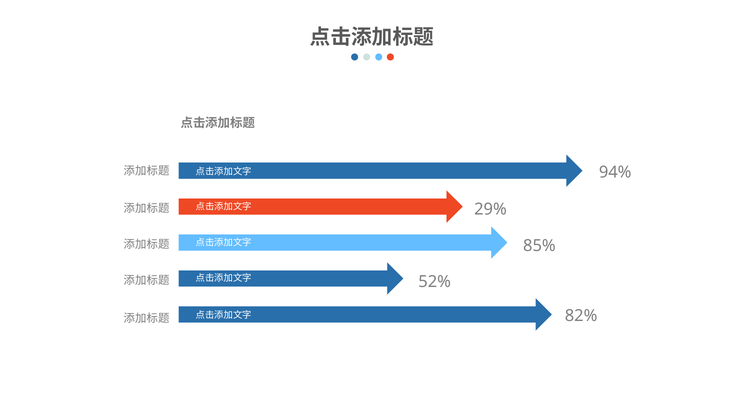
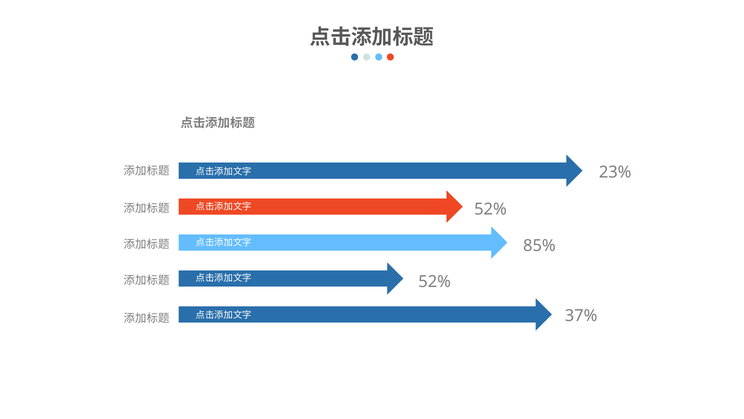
94%: 94% -> 23%
29% at (490, 209): 29% -> 52%
82%: 82% -> 37%
